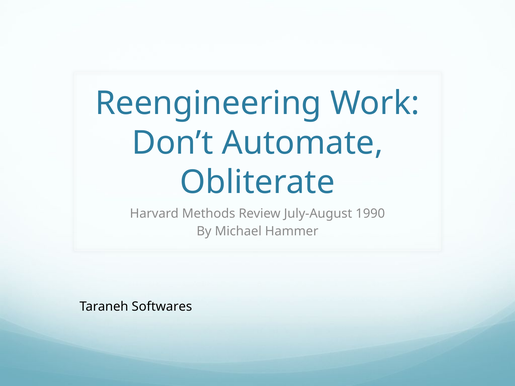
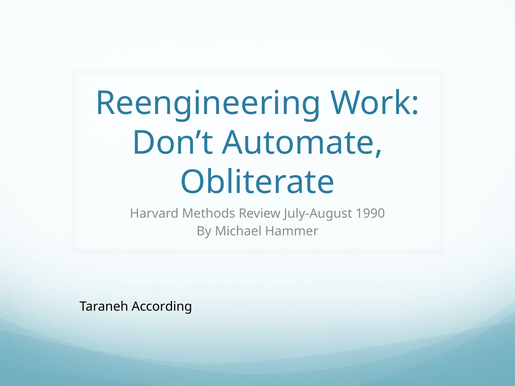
Softwares: Softwares -> According
